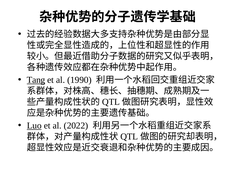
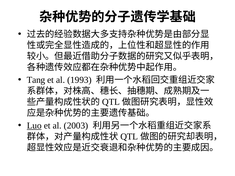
Tang underline: present -> none
1990: 1990 -> 1993
2022: 2022 -> 2003
